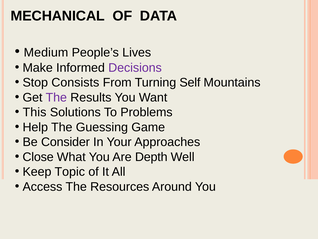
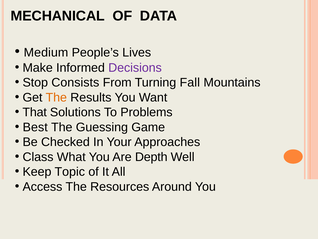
Self: Self -> Fall
The at (56, 97) colour: purple -> orange
This: This -> That
Help: Help -> Best
Consider: Consider -> Checked
Close: Close -> Class
